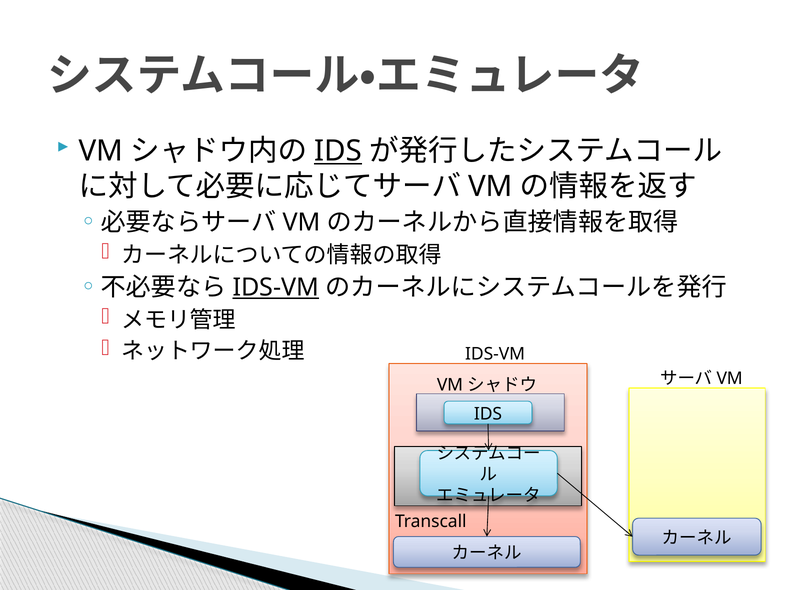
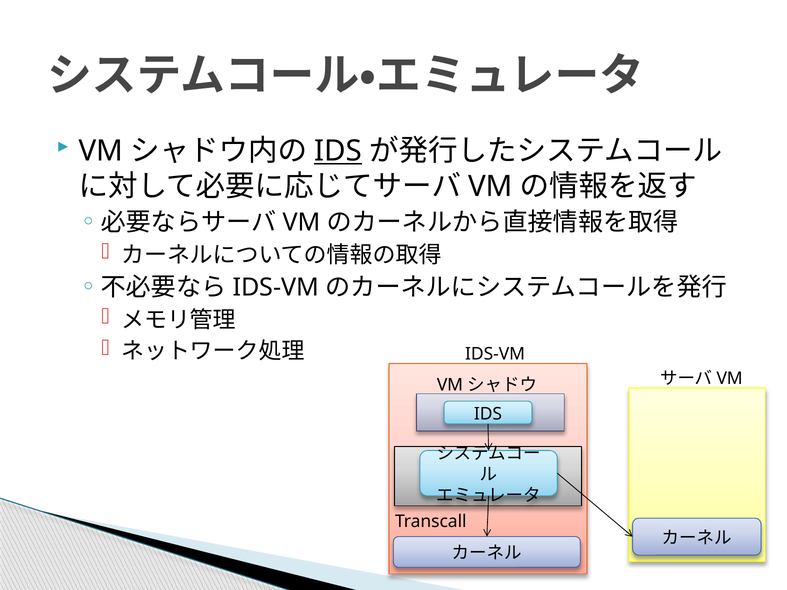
IDS-VM at (276, 288) underline: present -> none
